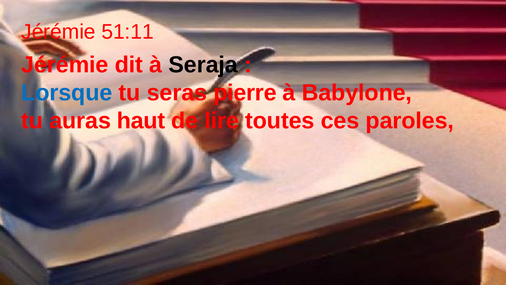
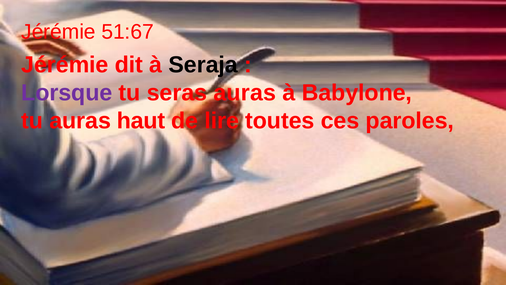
51:11: 51:11 -> 51:67
Lorsque colour: blue -> purple
seras pierre: pierre -> auras
